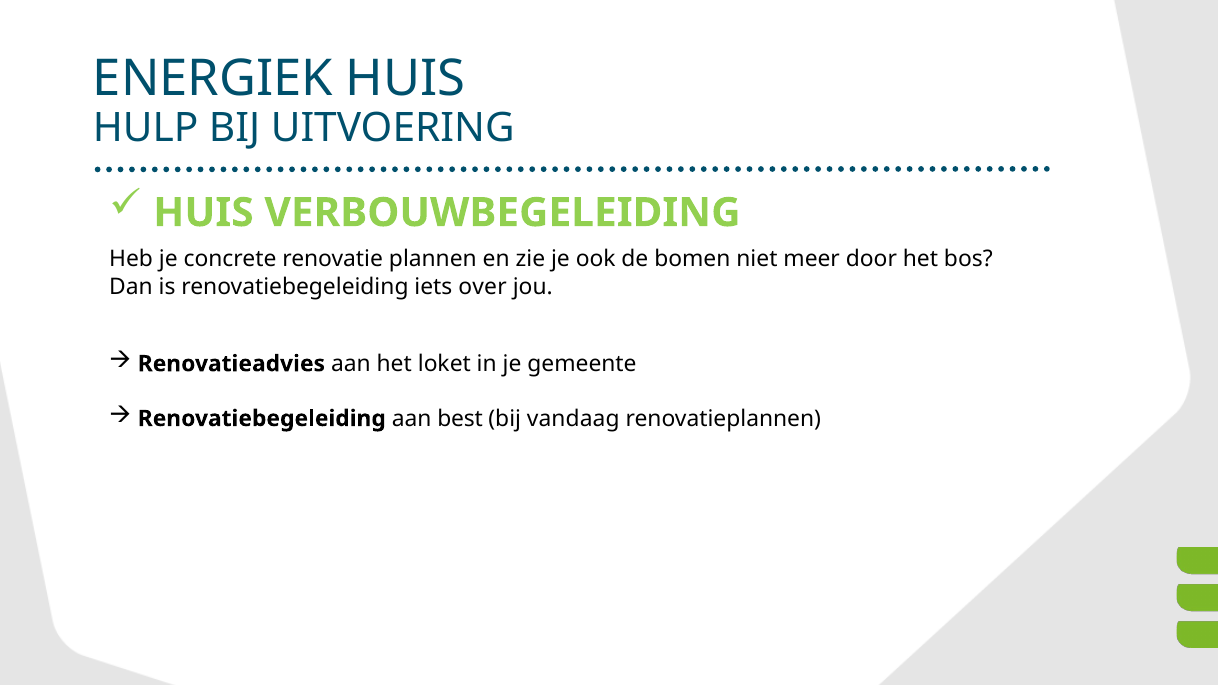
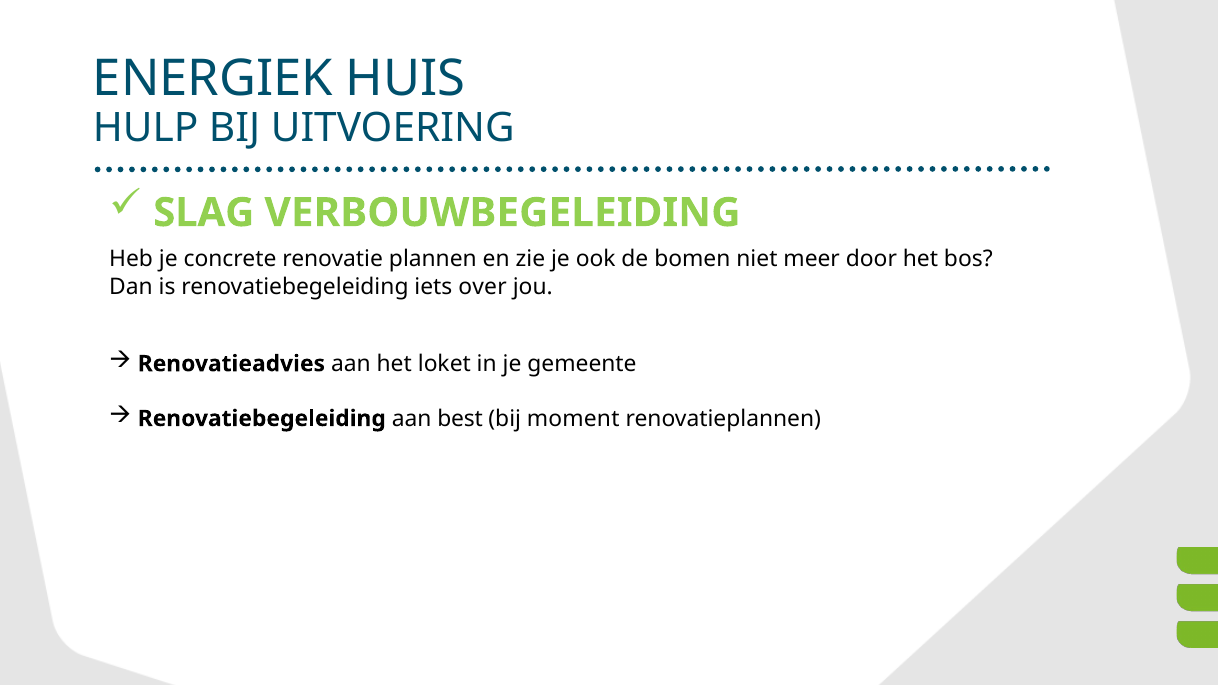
HUIS at (204, 213): HUIS -> SLAG
vandaag: vandaag -> moment
